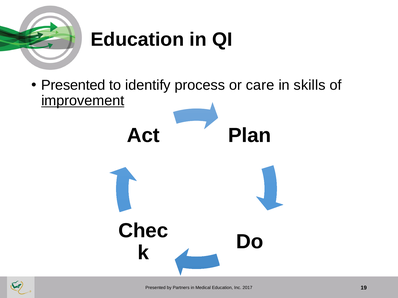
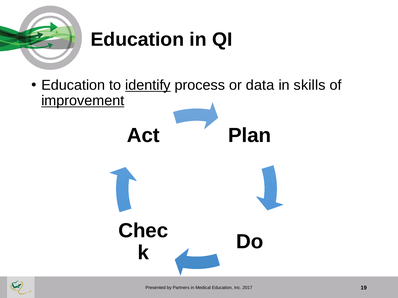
Presented at (73, 85): Presented -> Education
identify underline: none -> present
care: care -> data
